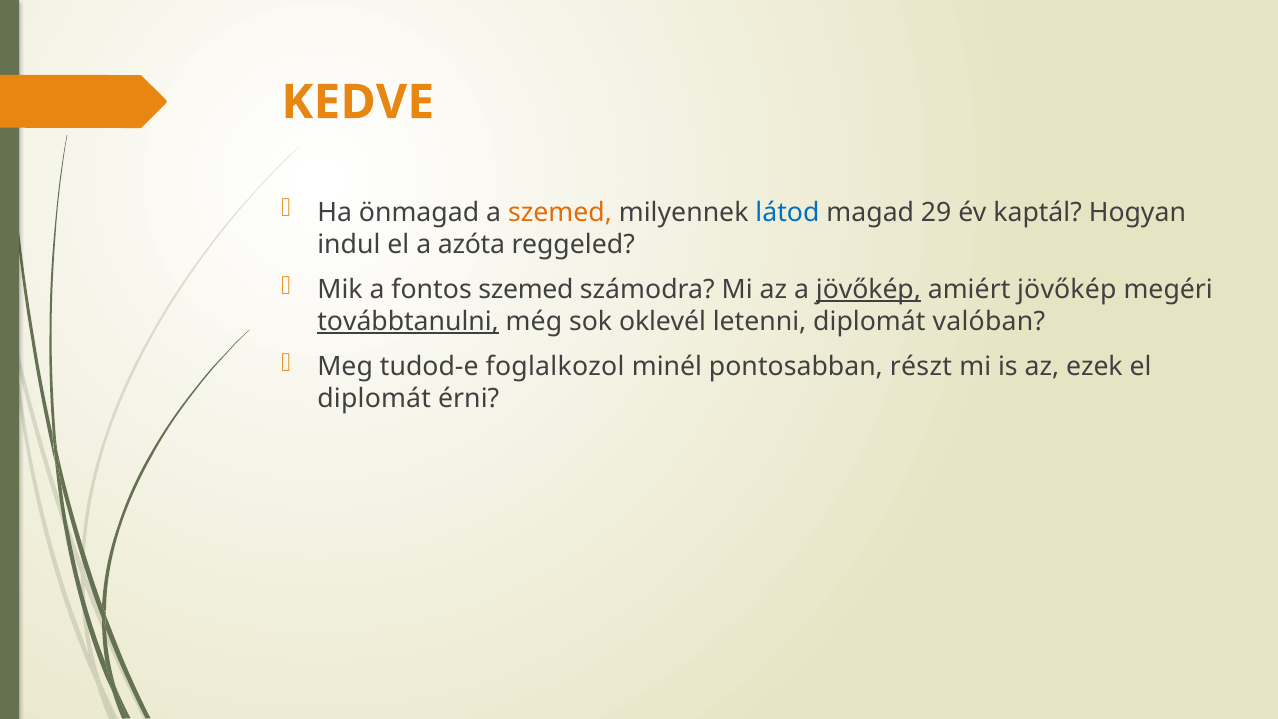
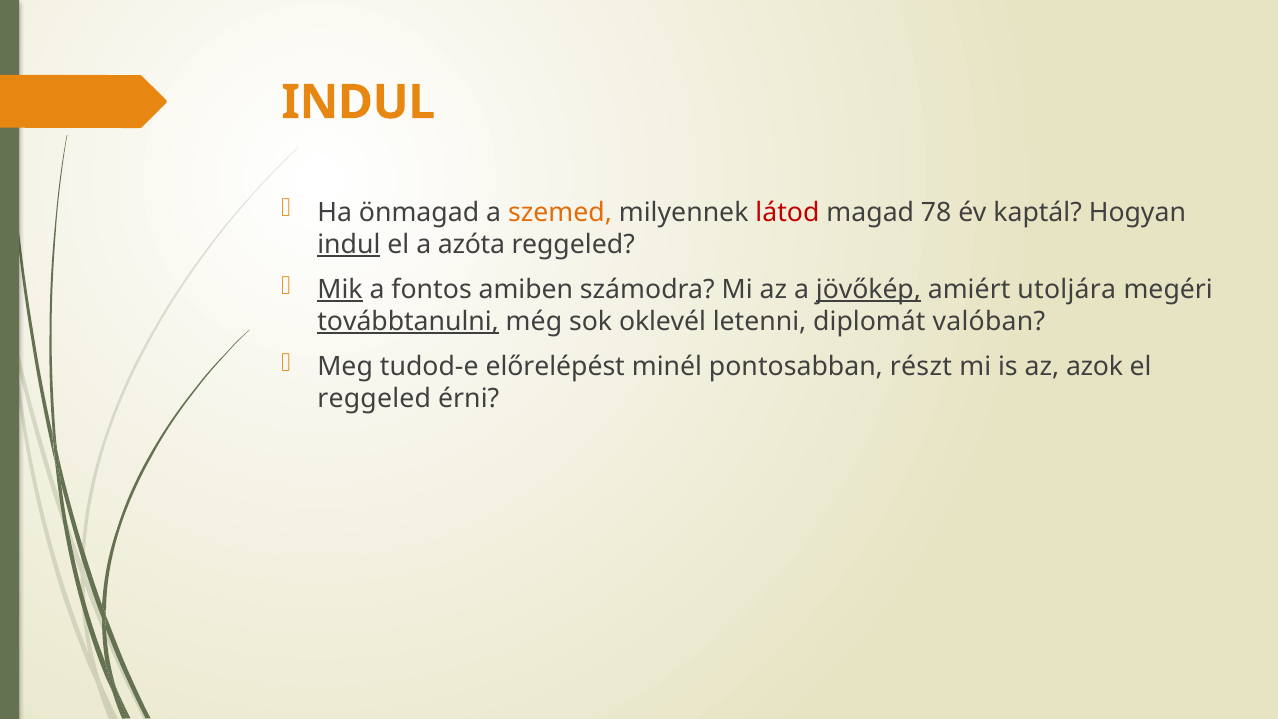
KEDVE at (358, 102): KEDVE -> INDUL
látod colour: blue -> red
29: 29 -> 78
indul at (349, 244) underline: none -> present
Mik underline: none -> present
fontos szemed: szemed -> amiben
amiért jövőkép: jövőkép -> utoljára
foglalkozol: foglalkozol -> előrelépést
ezek: ezek -> azok
diplomát at (374, 399): diplomát -> reggeled
